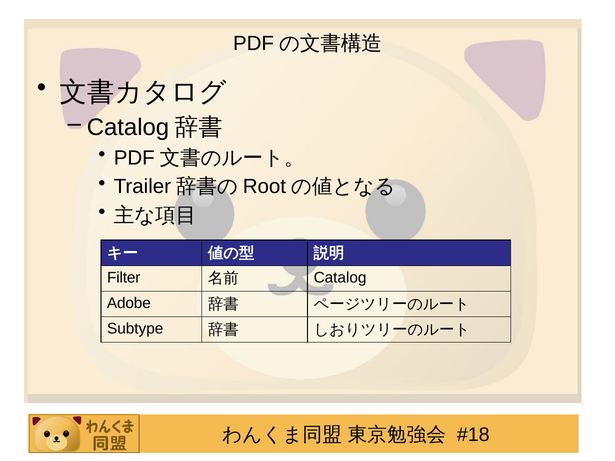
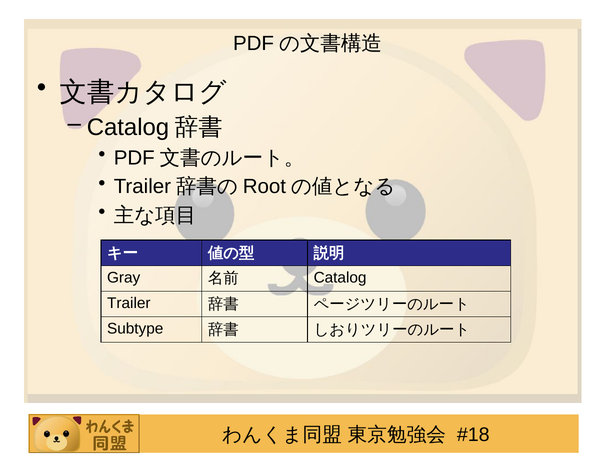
Filter: Filter -> Gray
Adobe at (129, 303): Adobe -> Trailer
